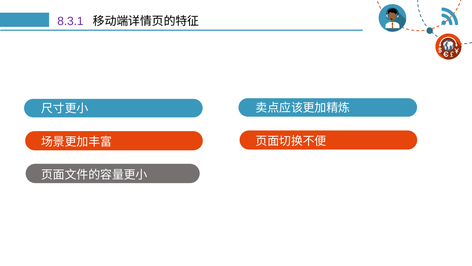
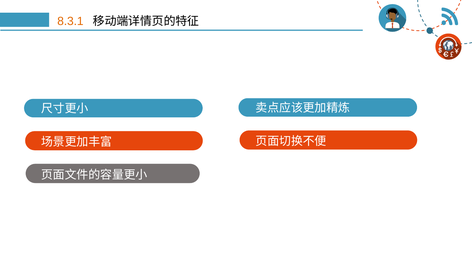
8.3.1 colour: purple -> orange
